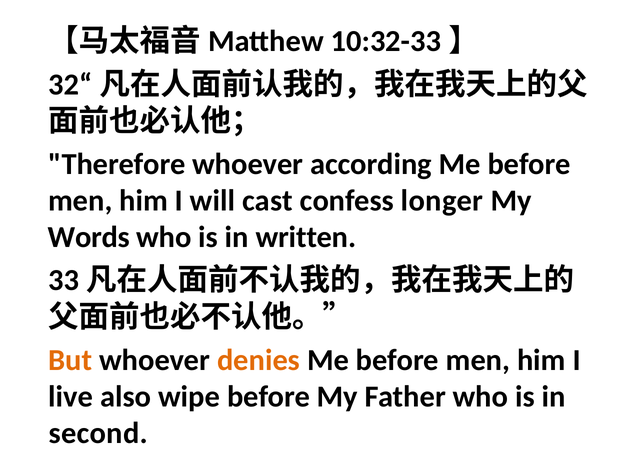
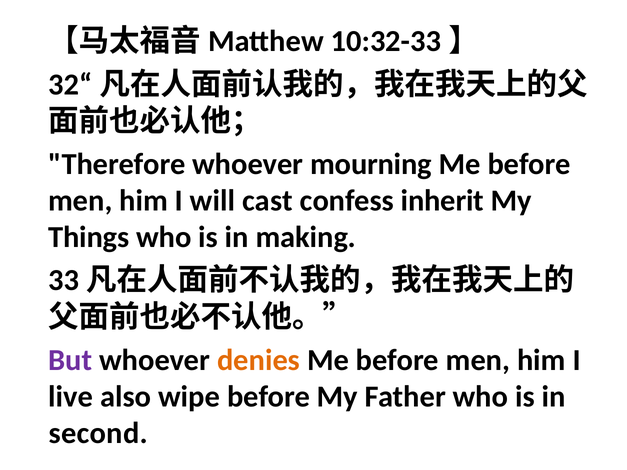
according: according -> mourning
longer: longer -> inherit
Words: Words -> Things
written: written -> making
But colour: orange -> purple
